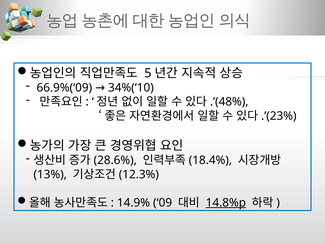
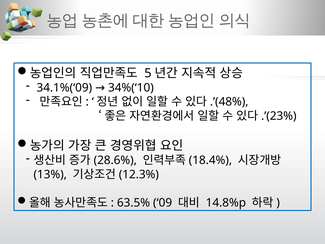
66.9%(‘09: 66.9%(‘09 -> 34.1%(‘09
14.9%: 14.9% -> 63.5%
14.8%p underline: present -> none
